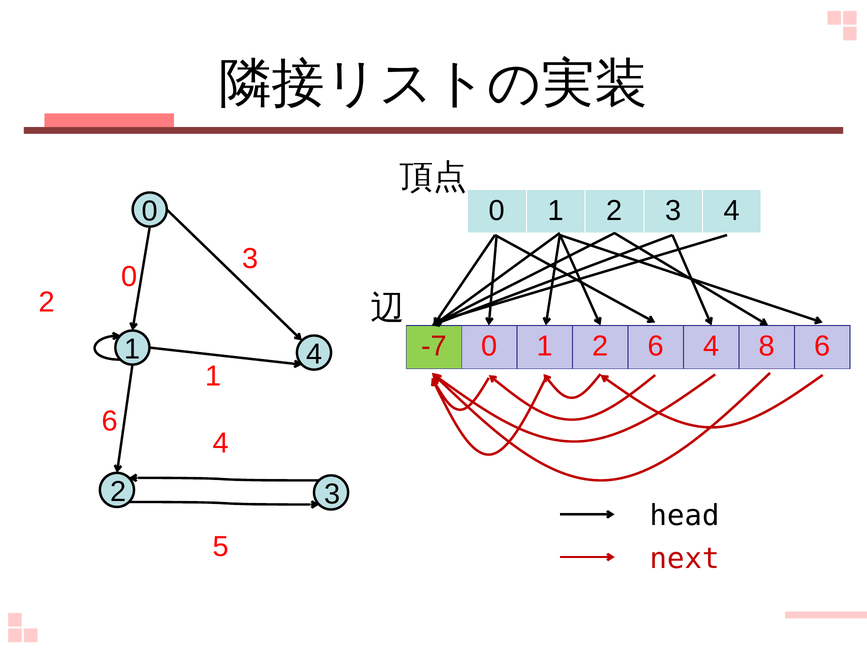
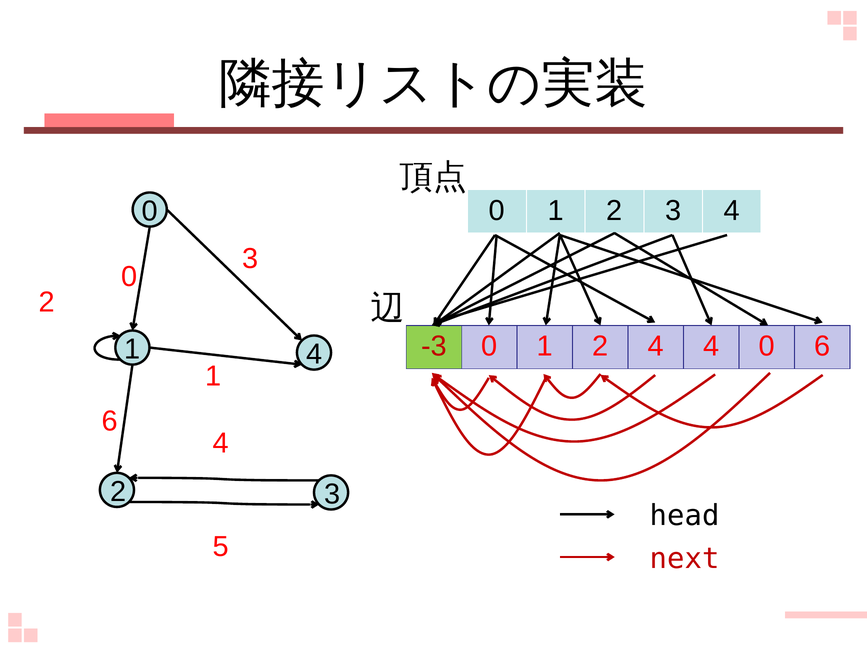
-7: -7 -> -3
2 6: 6 -> 4
4 8: 8 -> 0
